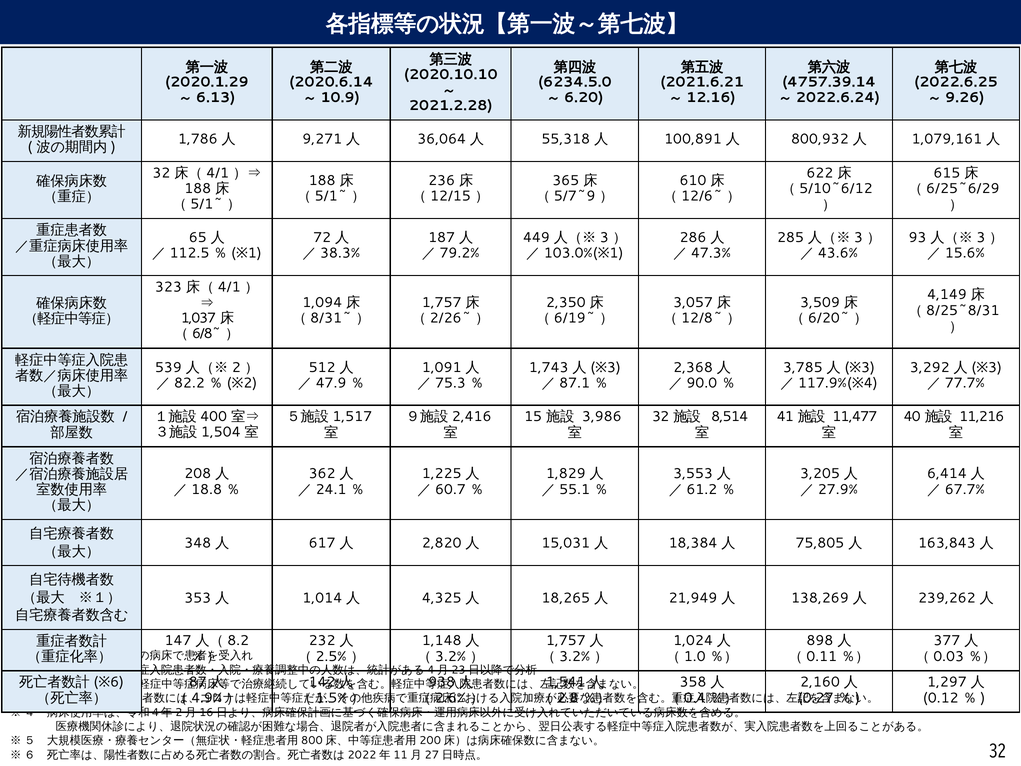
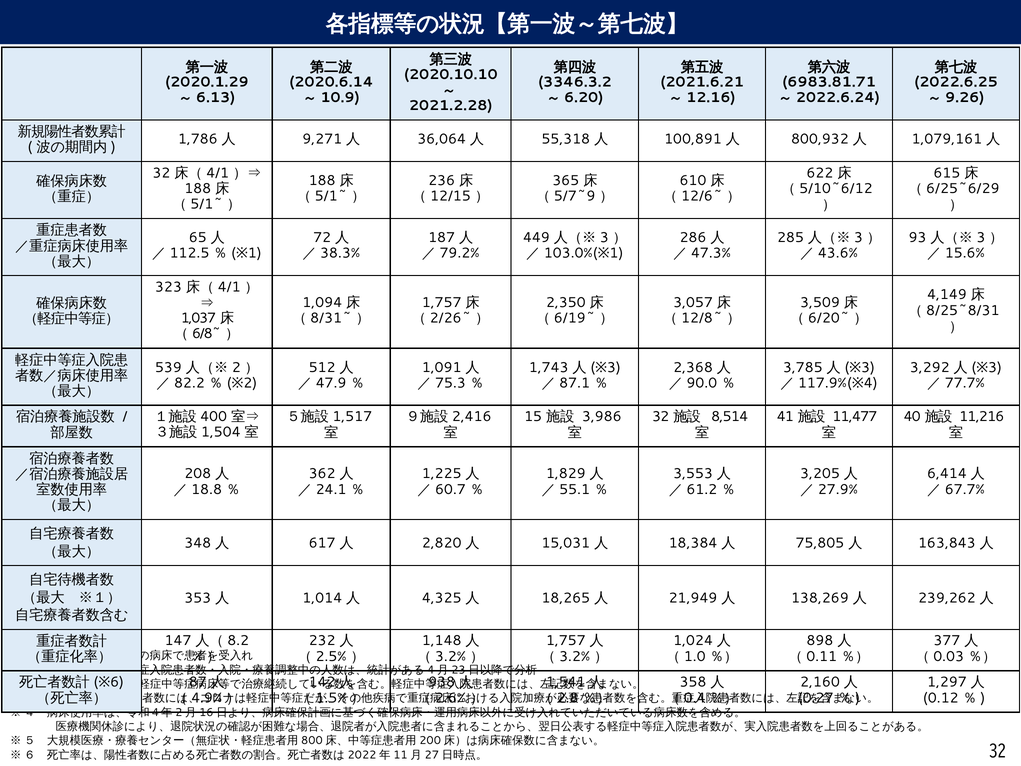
6234.5.0: 6234.5.0 -> 3346.3.2
4757.39.14: 4757.39.14 -> 6983.81.71
